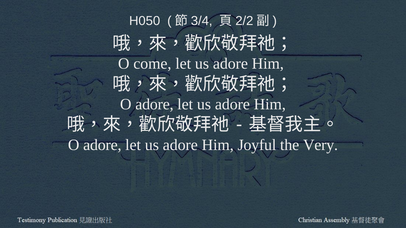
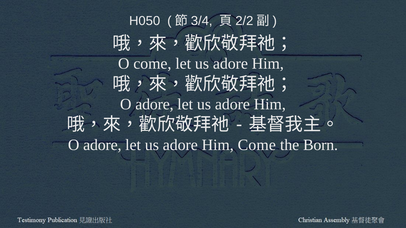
Him Joyful: Joyful -> Come
Very: Very -> Born
